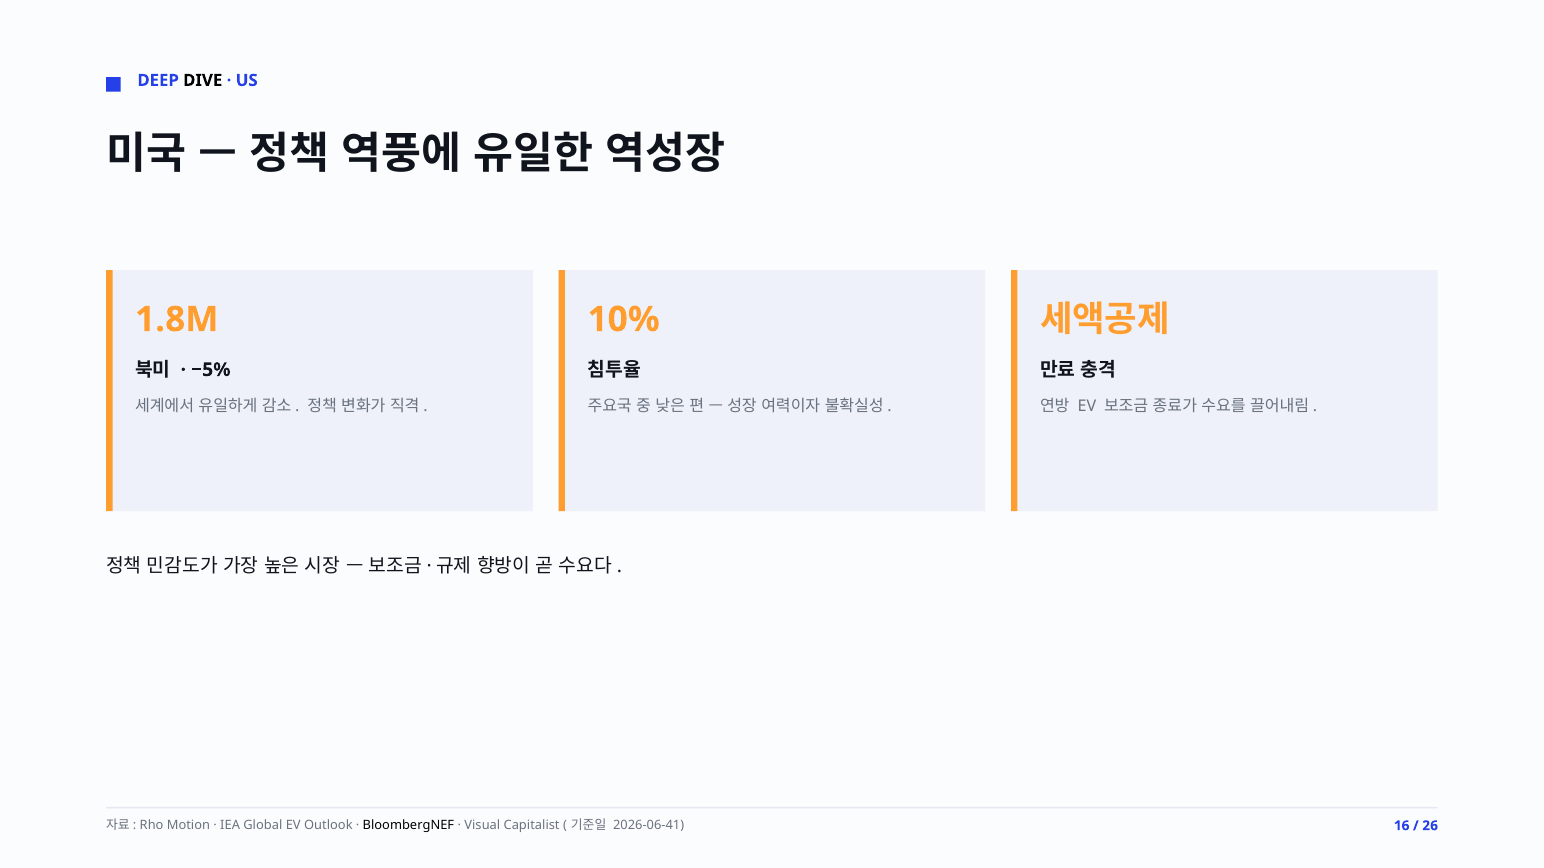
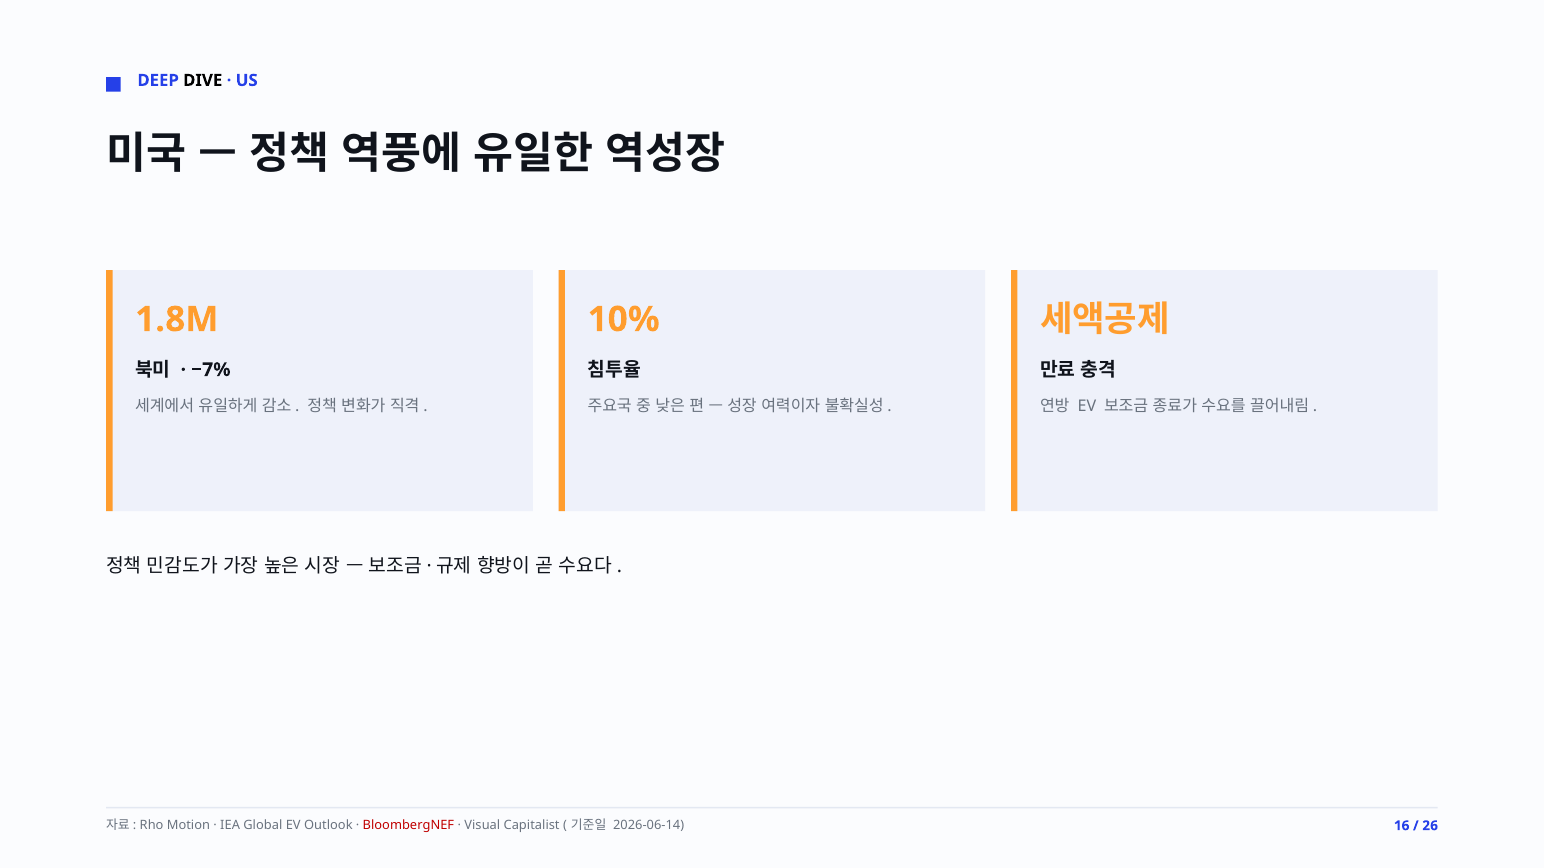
−5%: −5% -> −7%
BloombergNEF colour: black -> red
2026-06-41: 2026-06-41 -> 2026-06-14
